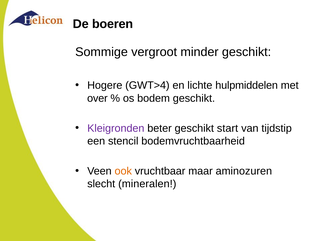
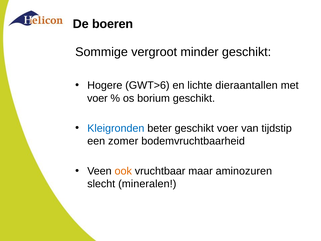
GWT>4: GWT>4 -> GWT>6
hulpmiddelen: hulpmiddelen -> dieraantallen
over at (97, 98): over -> voer
bodem: bodem -> borium
Kleigronden colour: purple -> blue
geschikt start: start -> voer
stencil: stencil -> zomer
